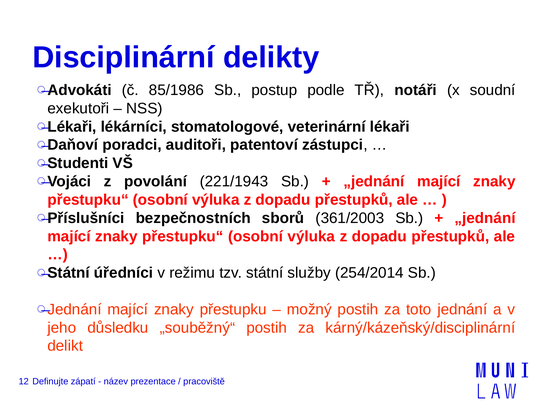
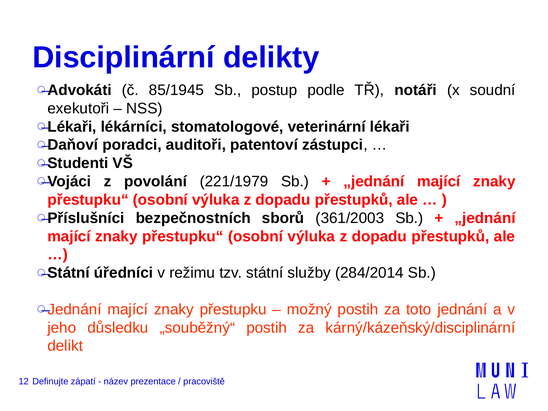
85/1986: 85/1986 -> 85/1945
221/1943: 221/1943 -> 221/1979
254/2014: 254/2014 -> 284/2014
